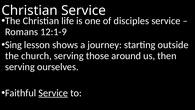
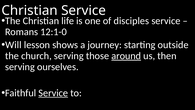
12:1-9: 12:1-9 -> 12:1-0
Sing: Sing -> Will
around underline: none -> present
